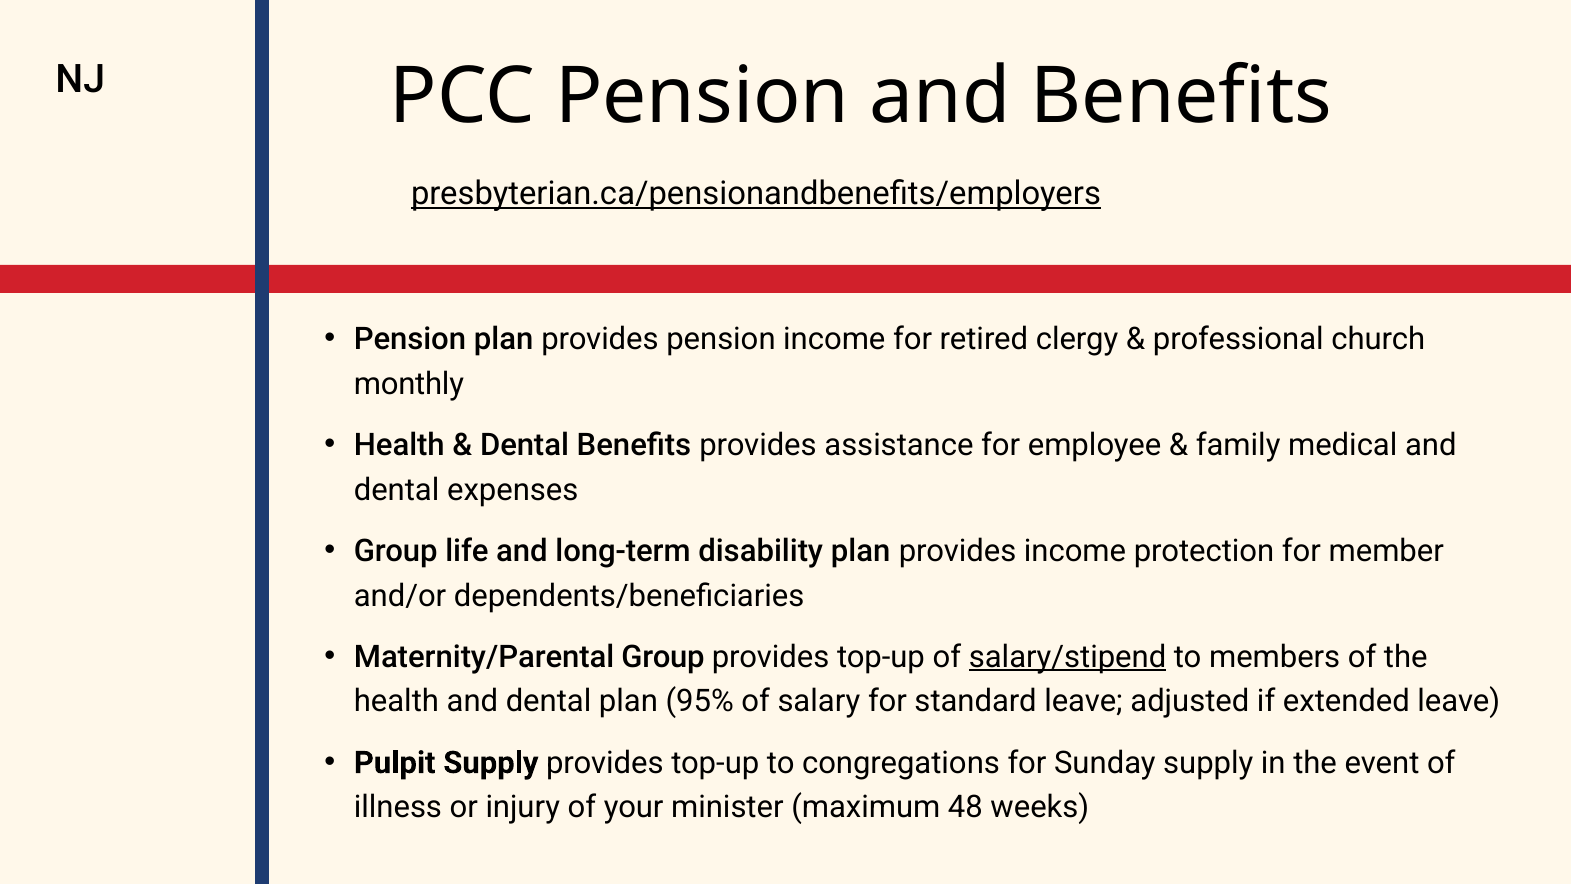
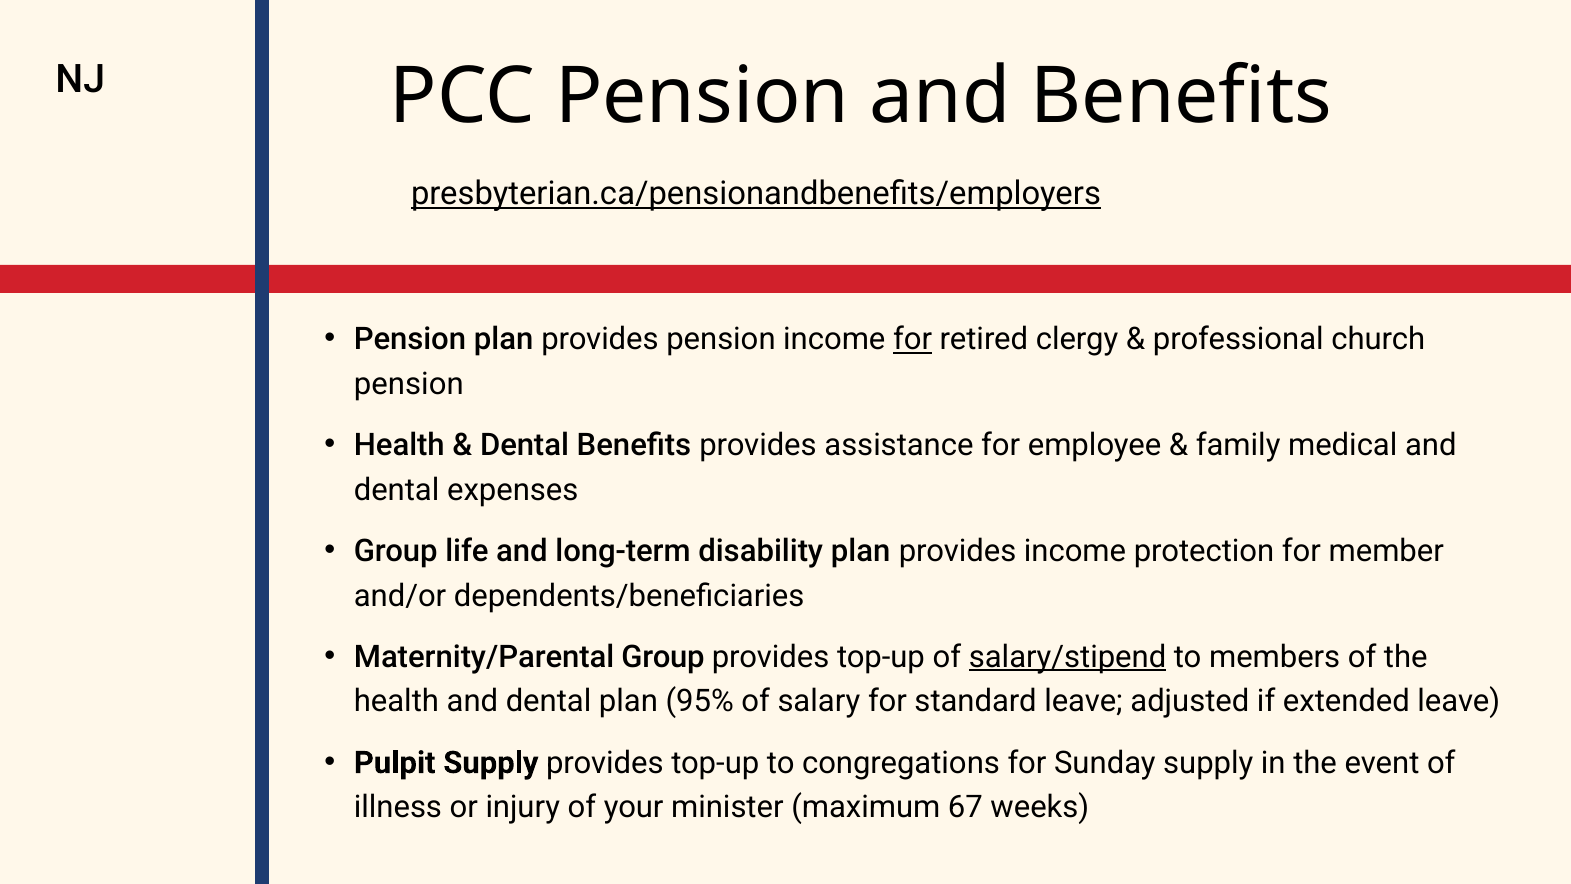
for at (913, 339) underline: none -> present
monthly at (409, 384): monthly -> pension
48: 48 -> 67
